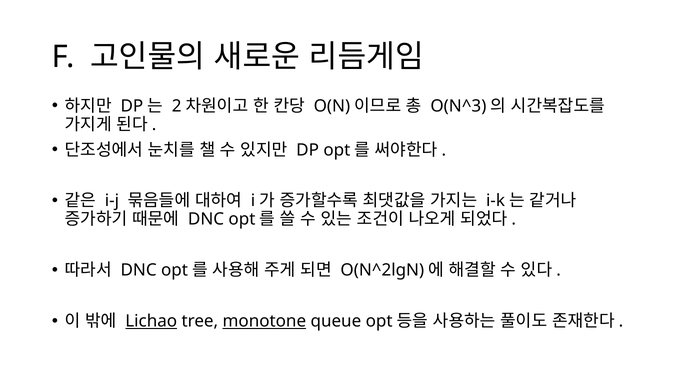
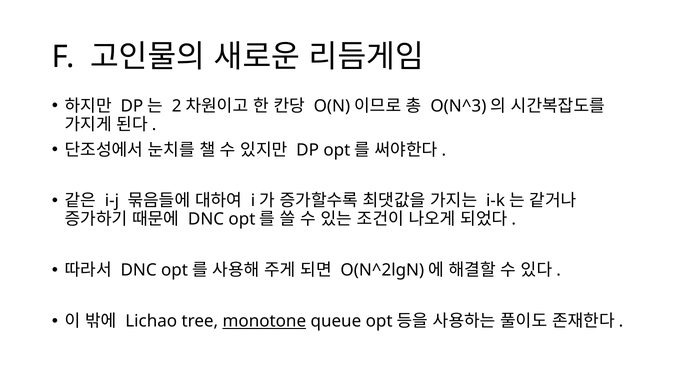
Lichao underline: present -> none
